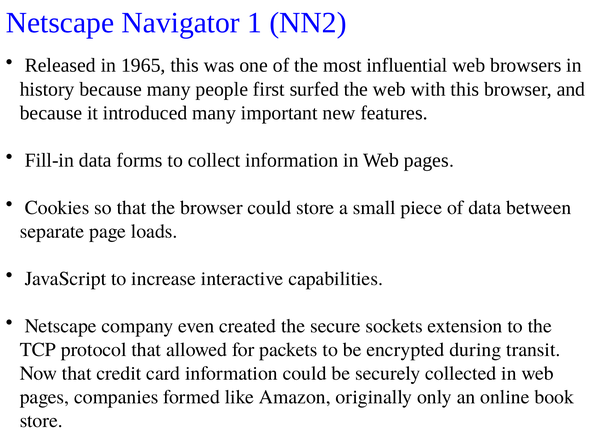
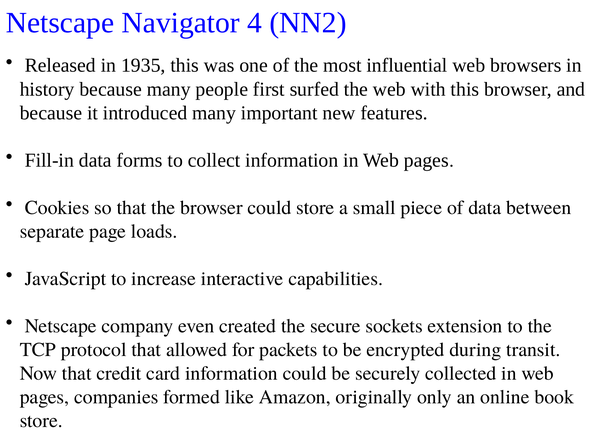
1: 1 -> 4
1965: 1965 -> 1935
